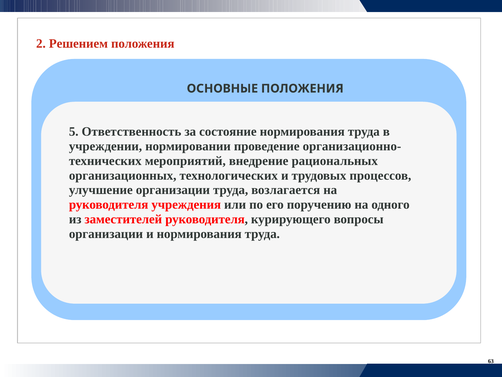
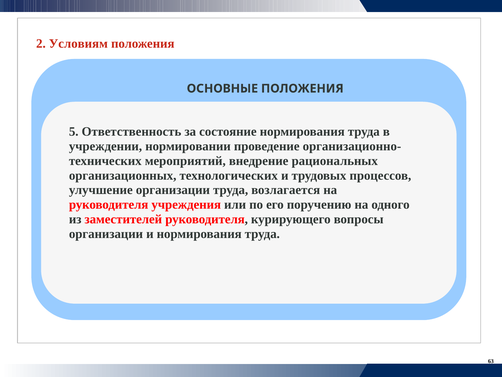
Решением: Решением -> Условиям
